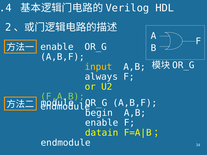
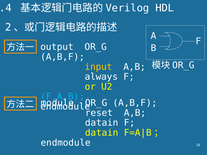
enable at (57, 47): enable -> output
F,A,B colour: light green -> light blue
begin: begin -> reset
enable at (102, 123): enable -> datain
